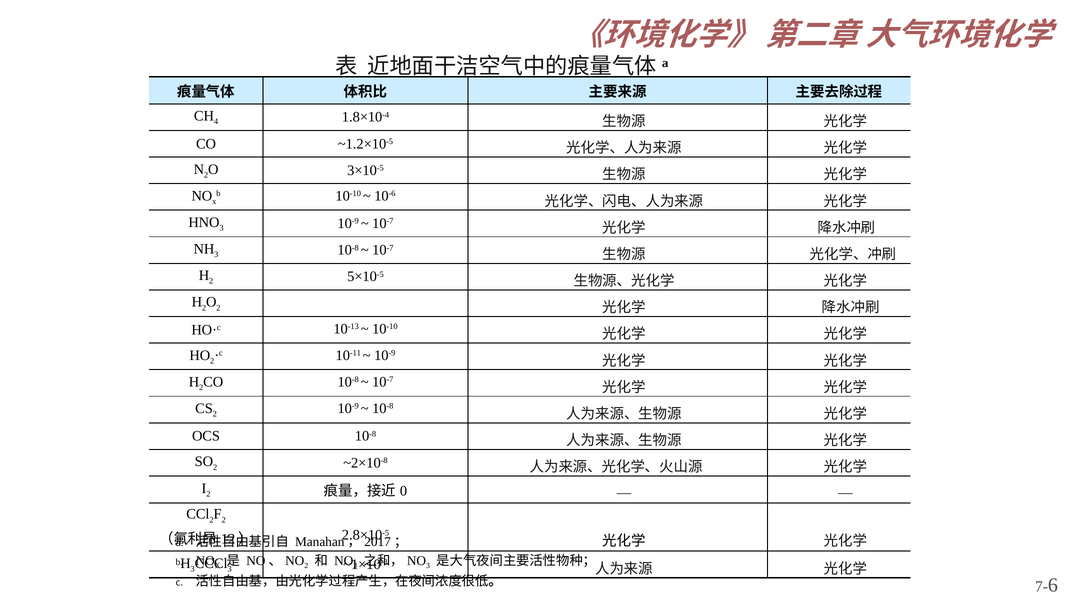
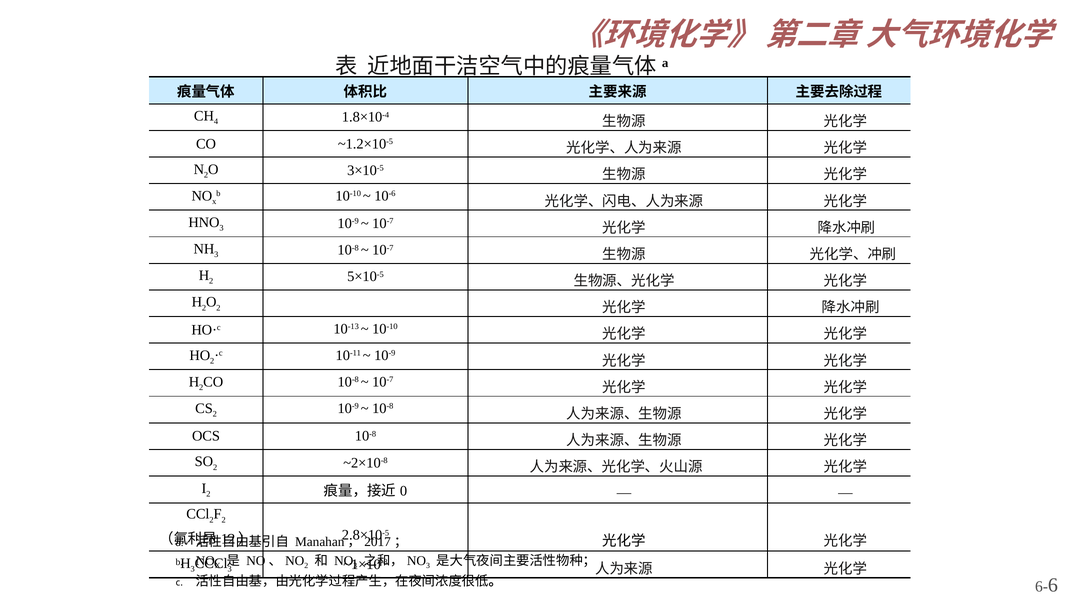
7-: 7- -> 6-
